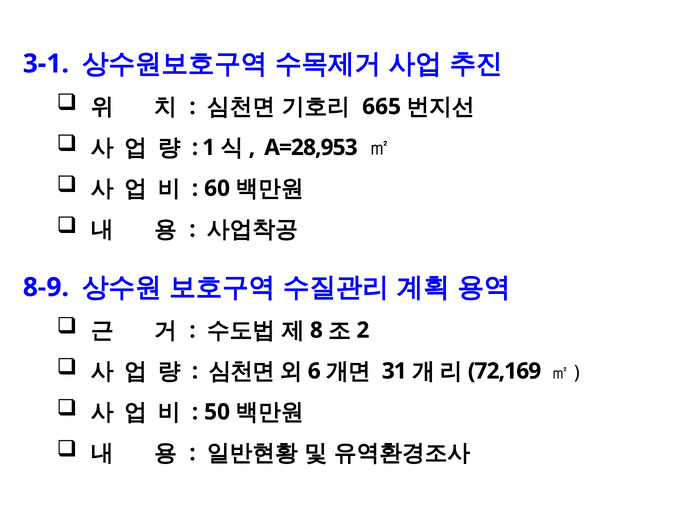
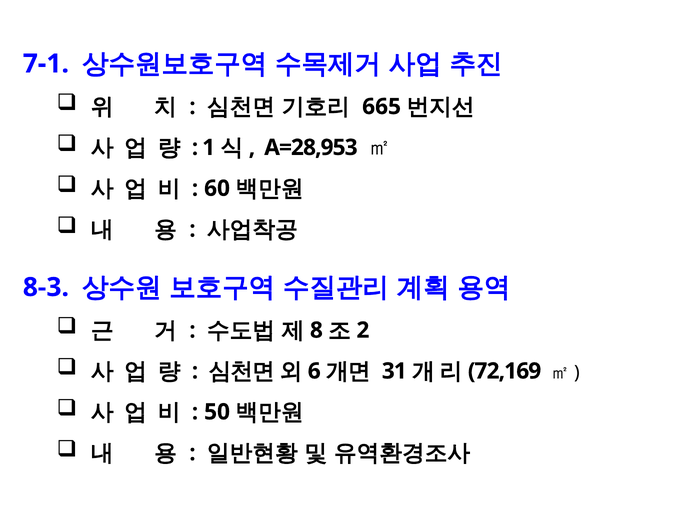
3-1: 3-1 -> 7-1
8-9: 8-9 -> 8-3
